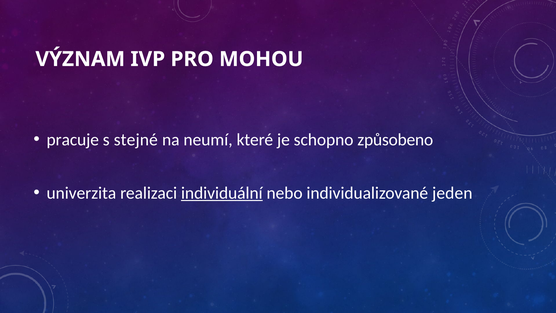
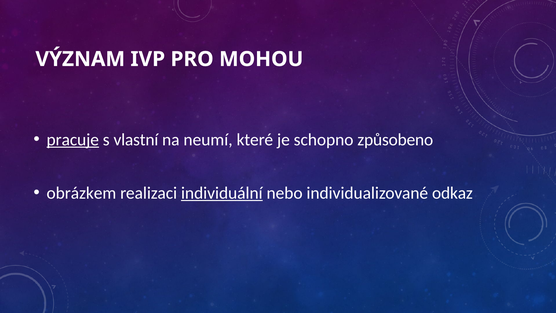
pracuje underline: none -> present
stejné: stejné -> vlastní
univerzita: univerzita -> obrázkem
jeden: jeden -> odkaz
